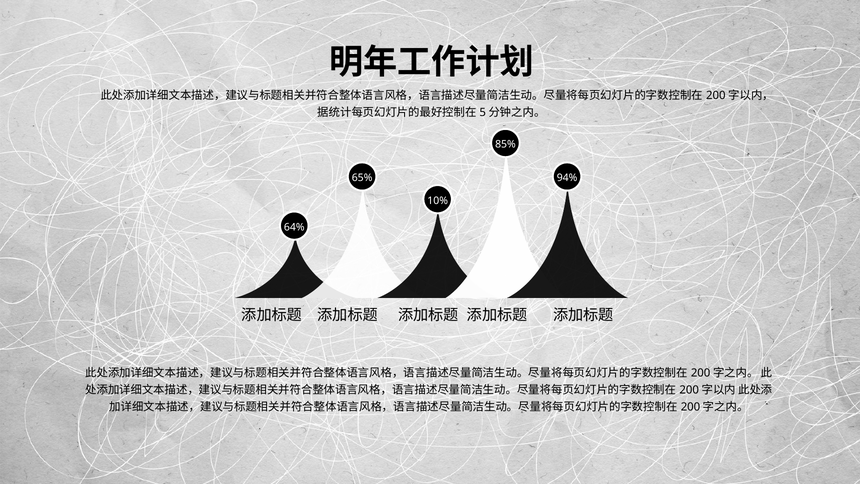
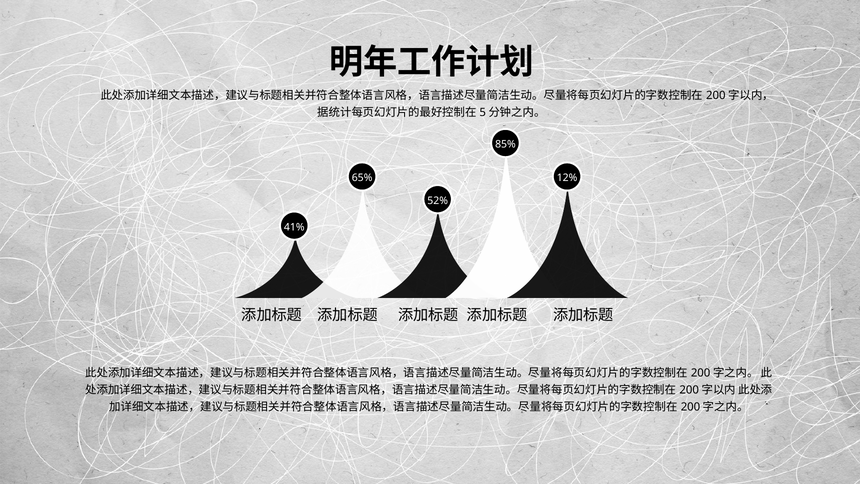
94%: 94% -> 12%
10%: 10% -> 52%
64%: 64% -> 41%
